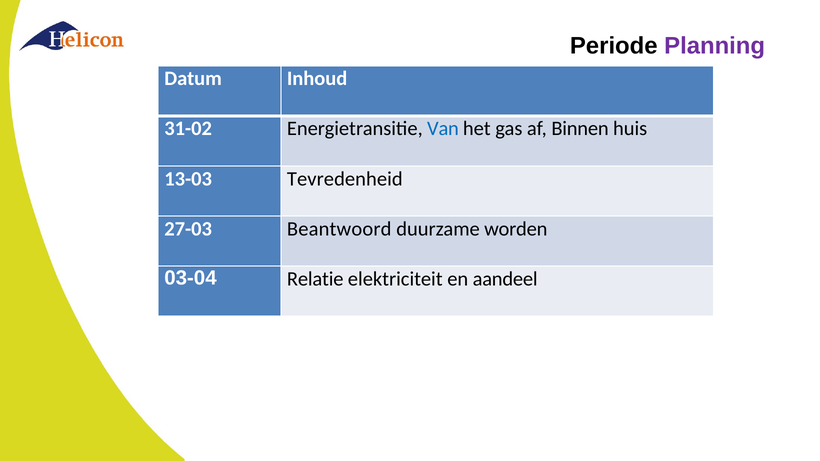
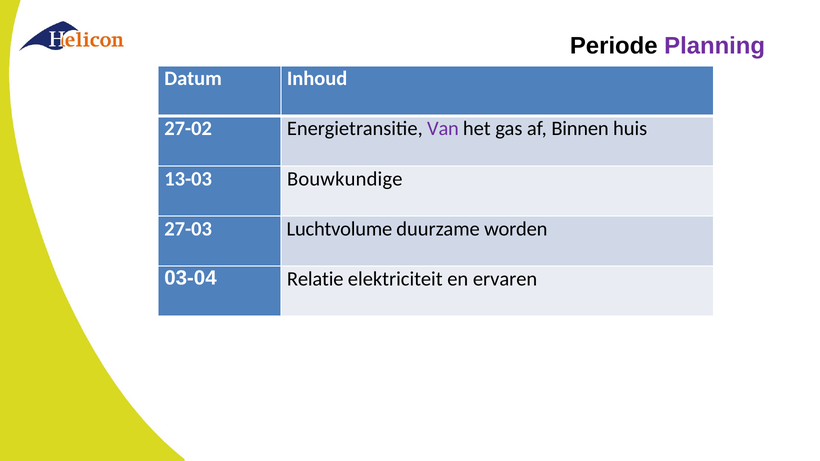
31-02: 31-02 -> 27-02
Van colour: blue -> purple
Tevredenheid: Tevredenheid -> Bouwkundige
Beantwoord: Beantwoord -> Luchtvolume
aandeel: aandeel -> ervaren
